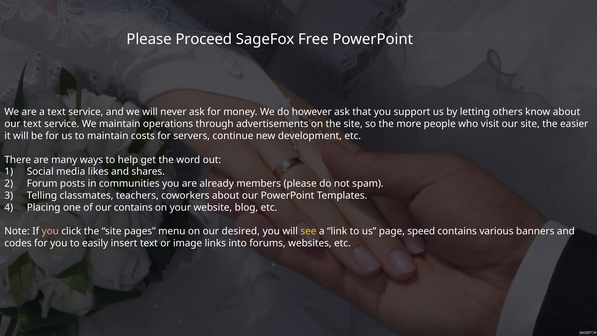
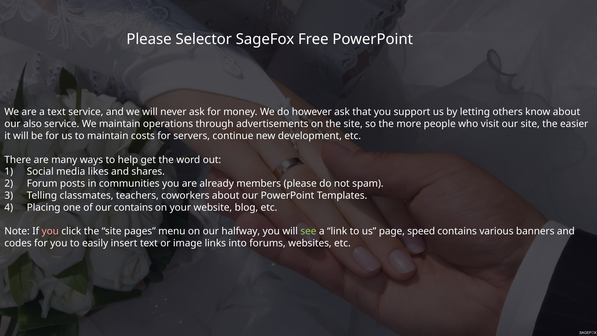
Proceed: Proceed -> Selector
our text: text -> also
desired: desired -> halfway
see colour: yellow -> light green
